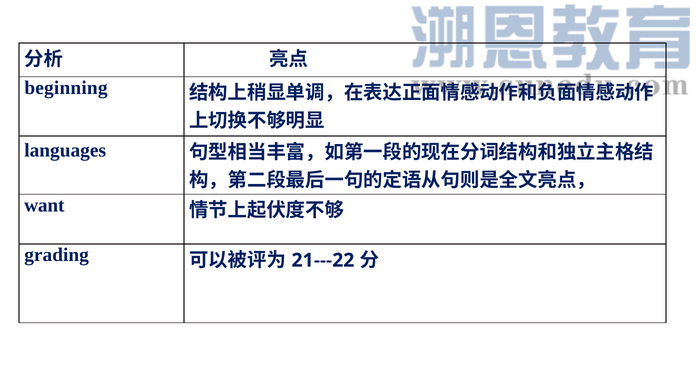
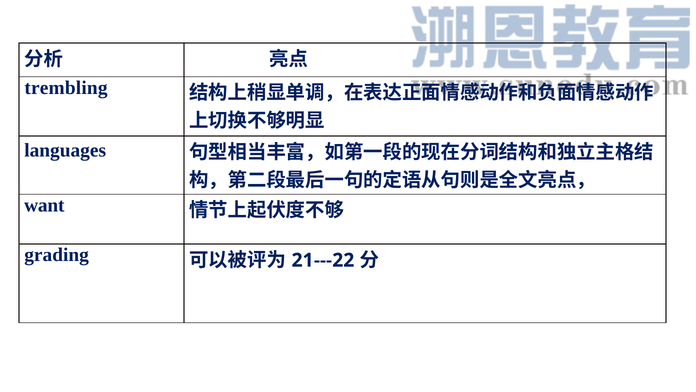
beginning: beginning -> trembling
